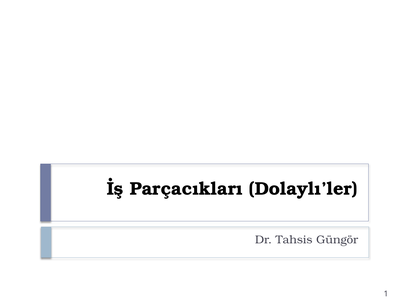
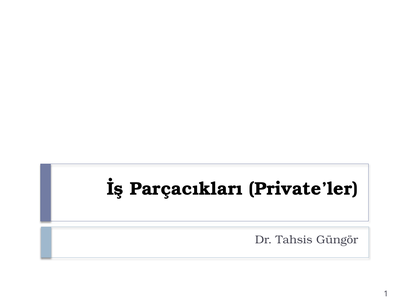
Dolaylı’ler: Dolaylı’ler -> Private’ler
